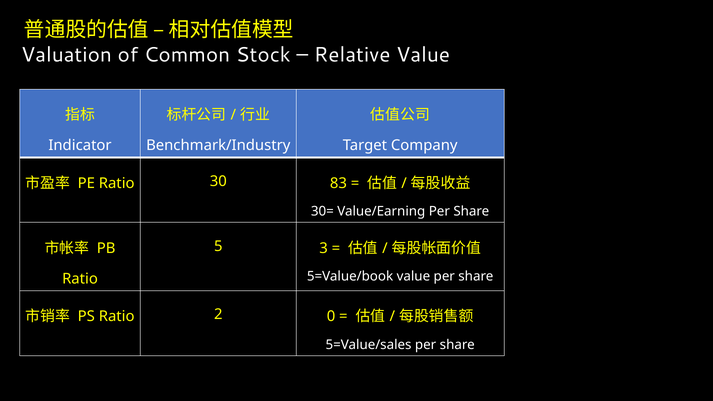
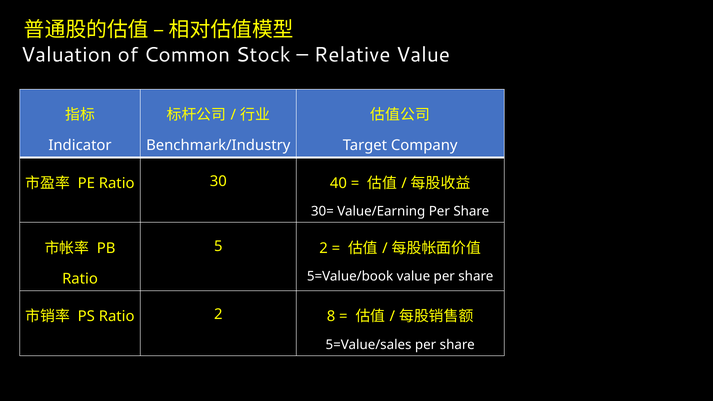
83: 83 -> 40
5 3: 3 -> 2
0: 0 -> 8
